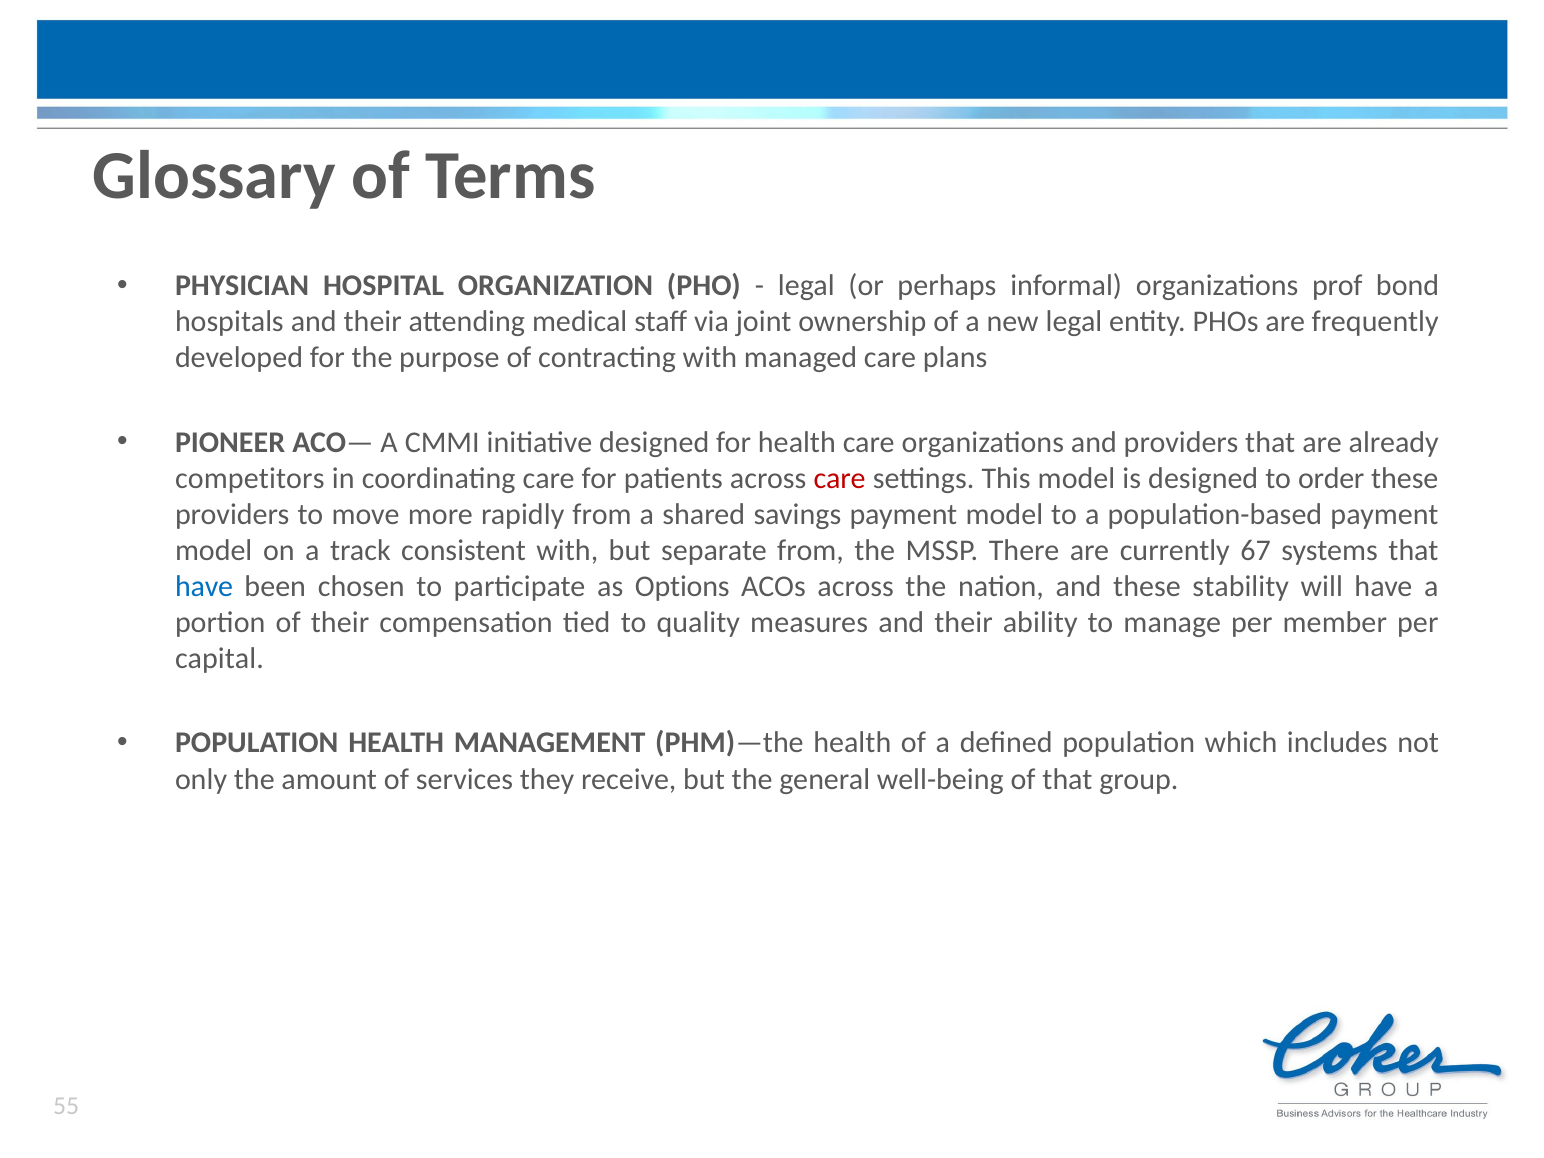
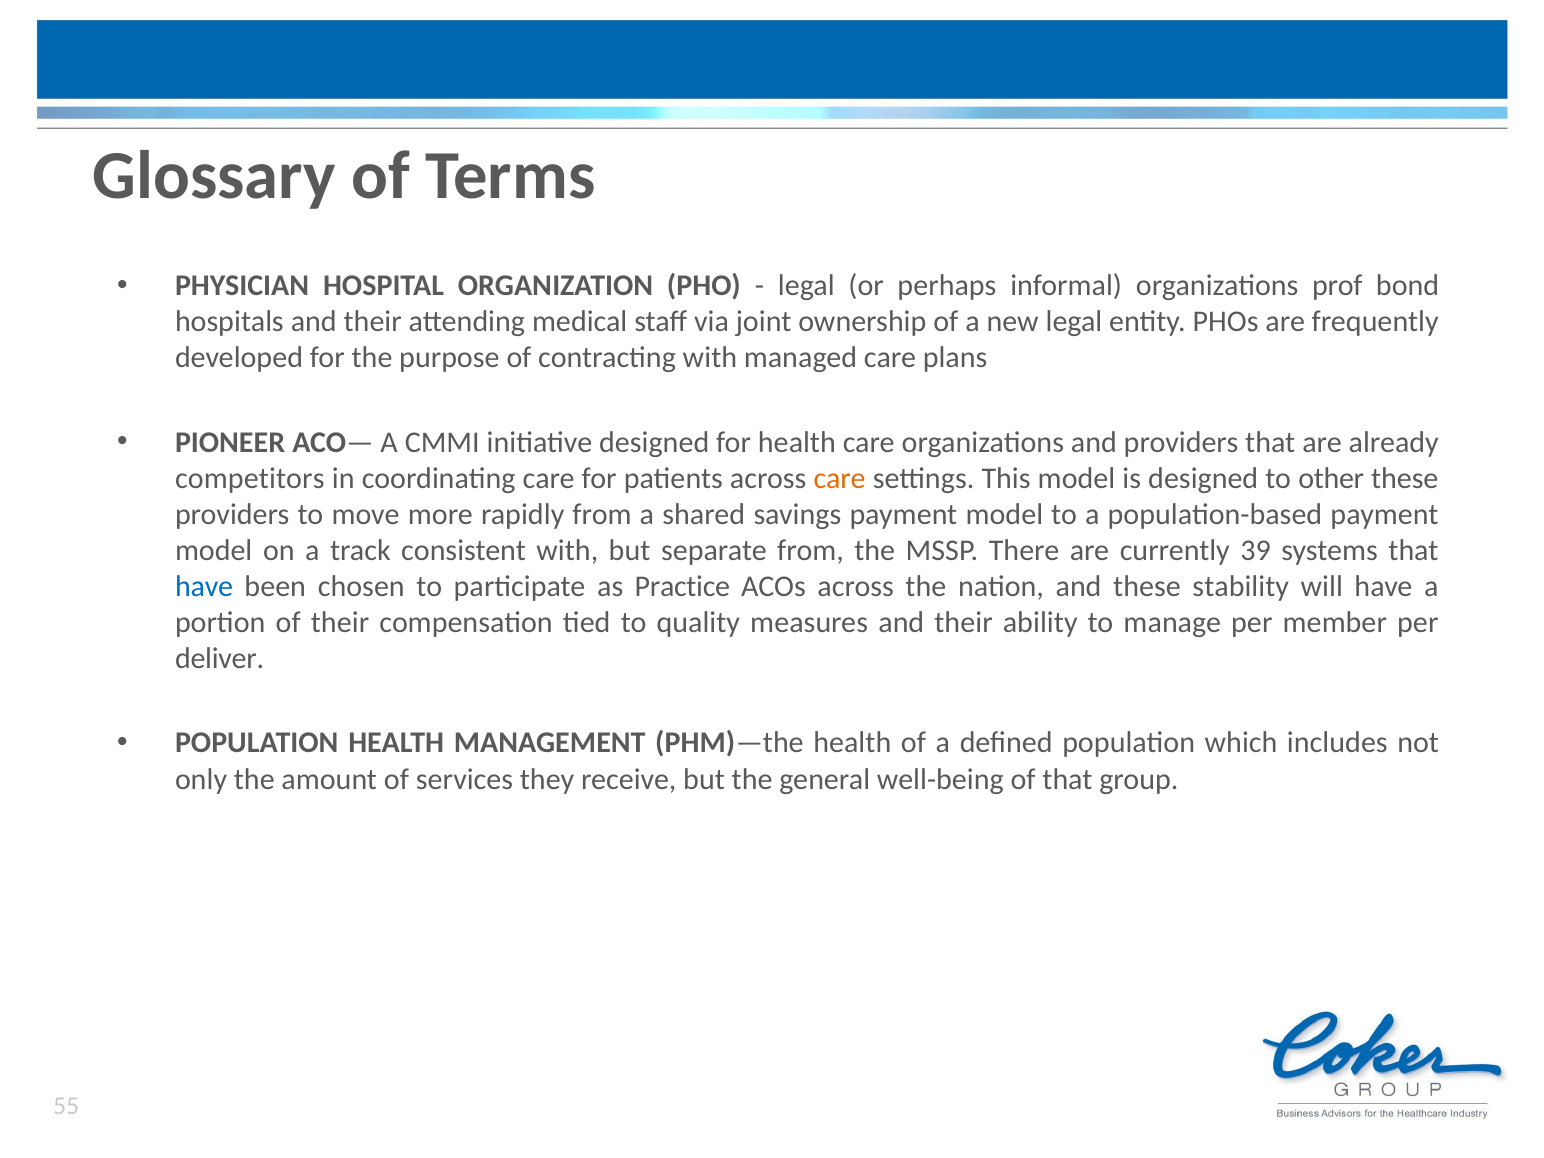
care at (840, 478) colour: red -> orange
order: order -> other
67: 67 -> 39
Options: Options -> Practice
capital: capital -> deliver
